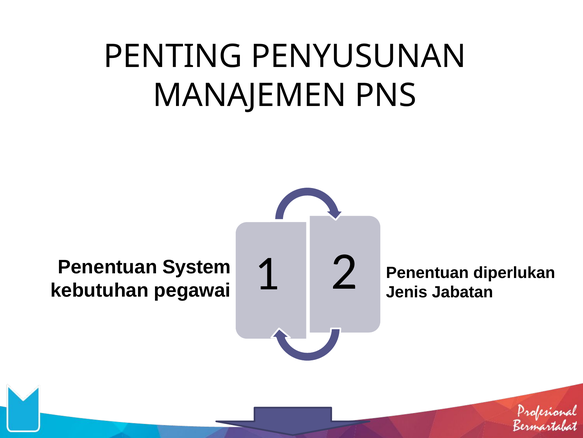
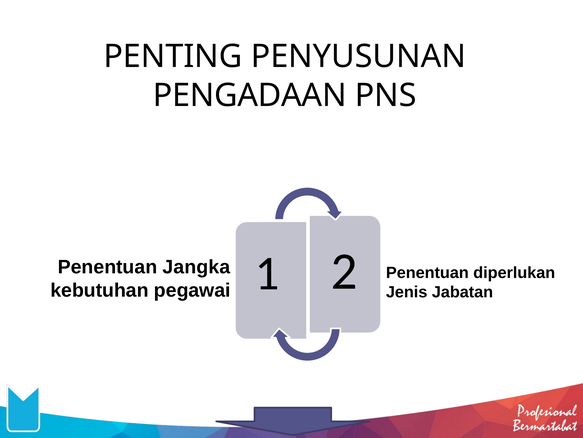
MANAJEMEN: MANAJEMEN -> PENGADAAN
System: System -> Jangka
